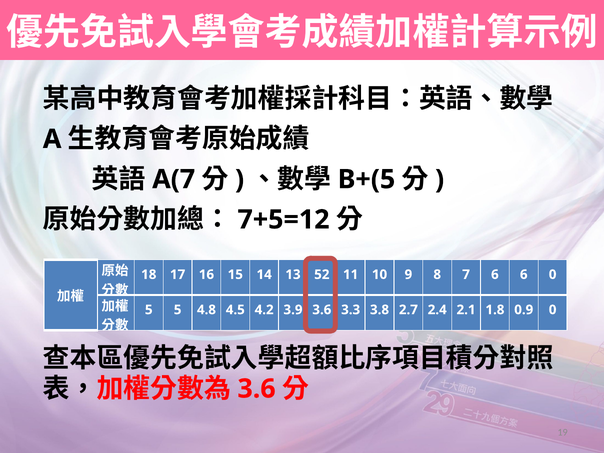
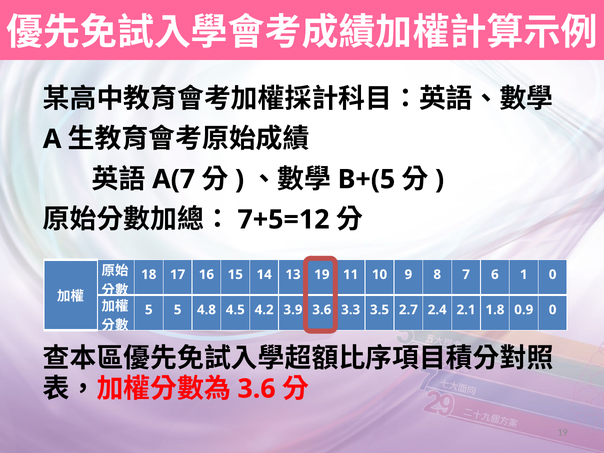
13 52: 52 -> 19
6 6: 6 -> 1
3.8: 3.8 -> 3.5
